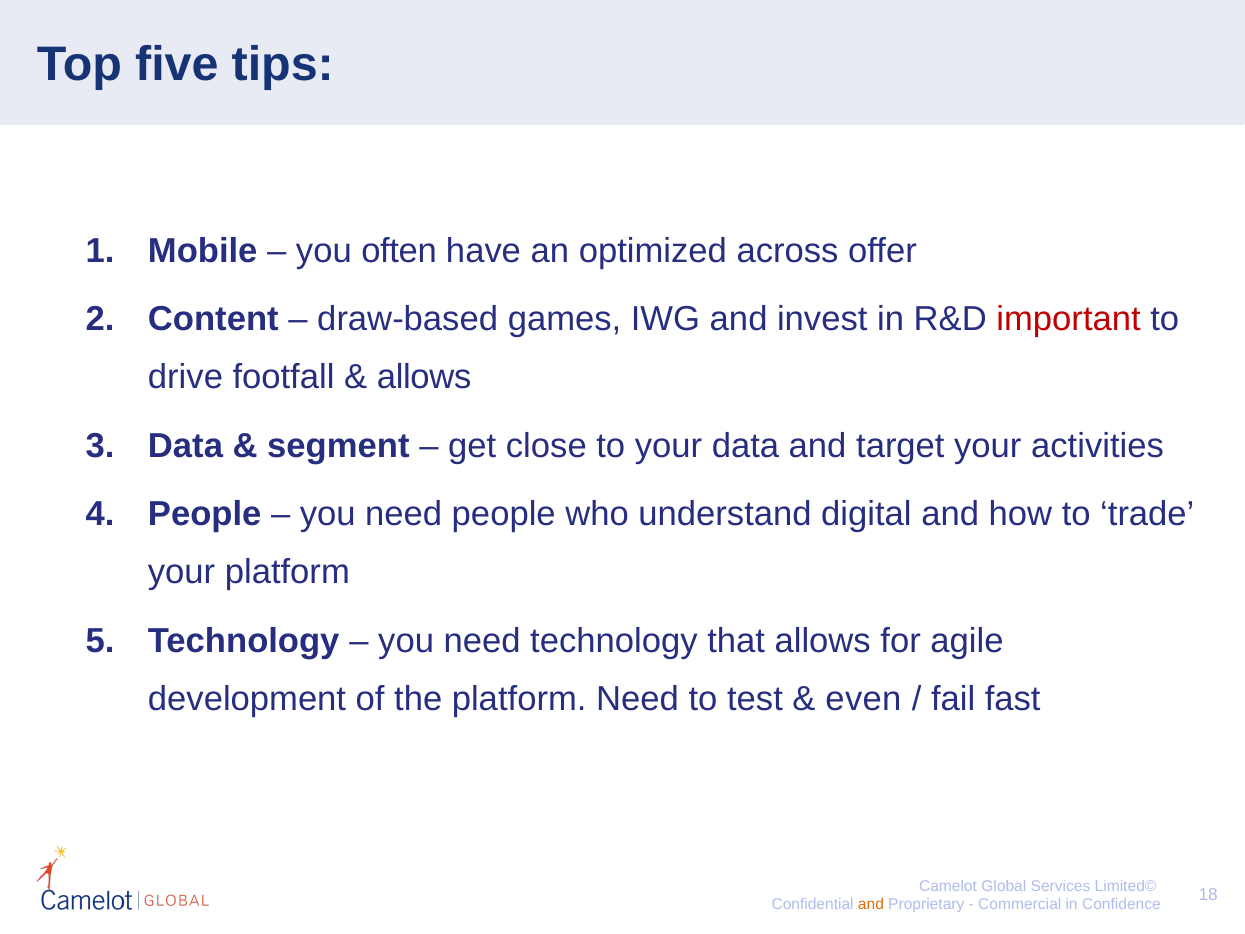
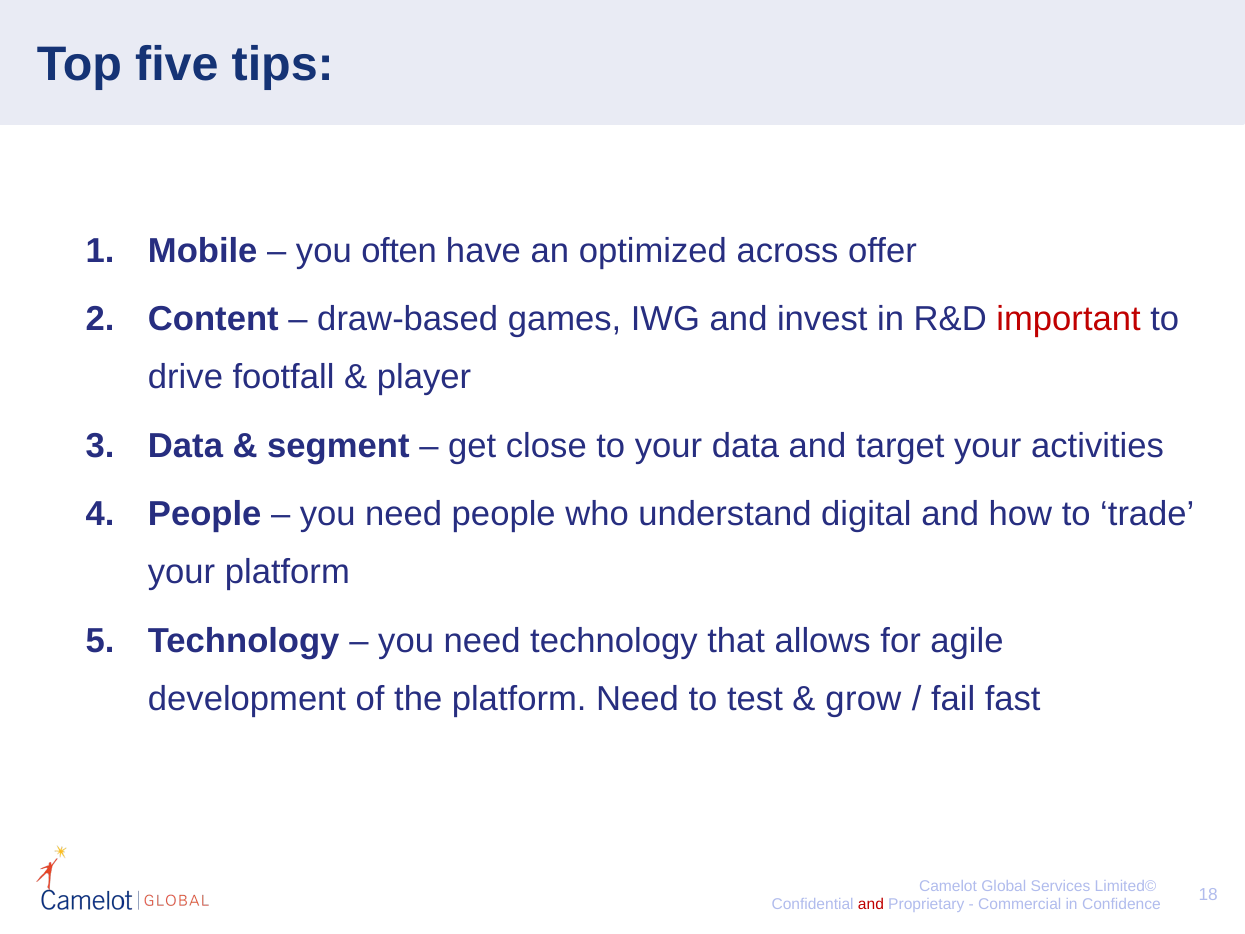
allows at (424, 377): allows -> player
even: even -> grow
and at (871, 904) colour: orange -> red
